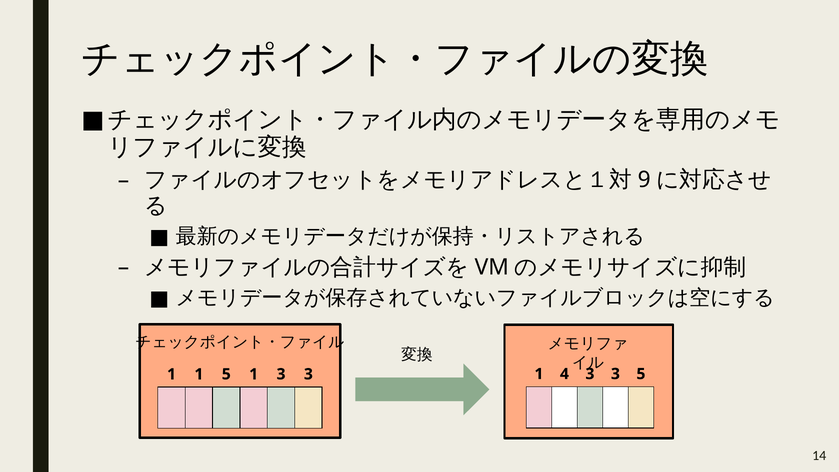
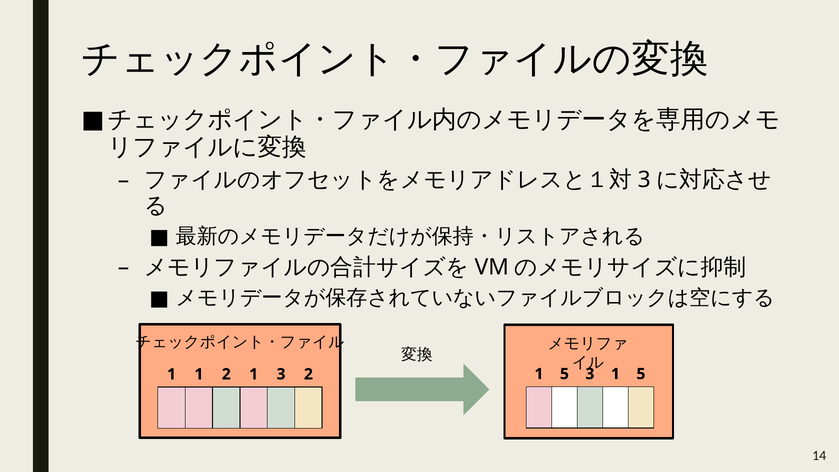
9 at (644, 180): 9 -> 3
4 at (564, 374): 4 -> 5
3 at (615, 374): 3 -> 1
1 5: 5 -> 2
1 3 3: 3 -> 2
